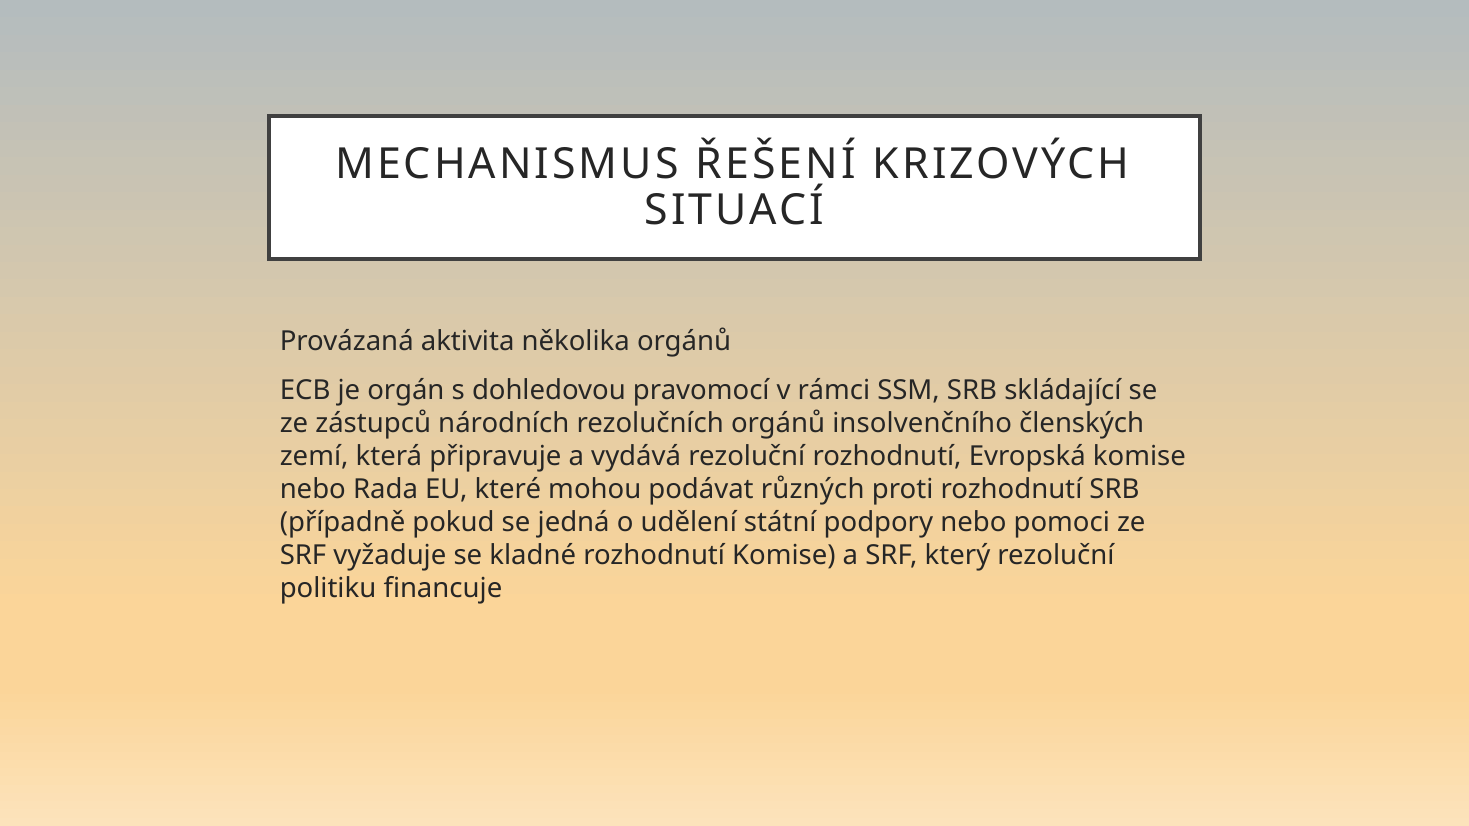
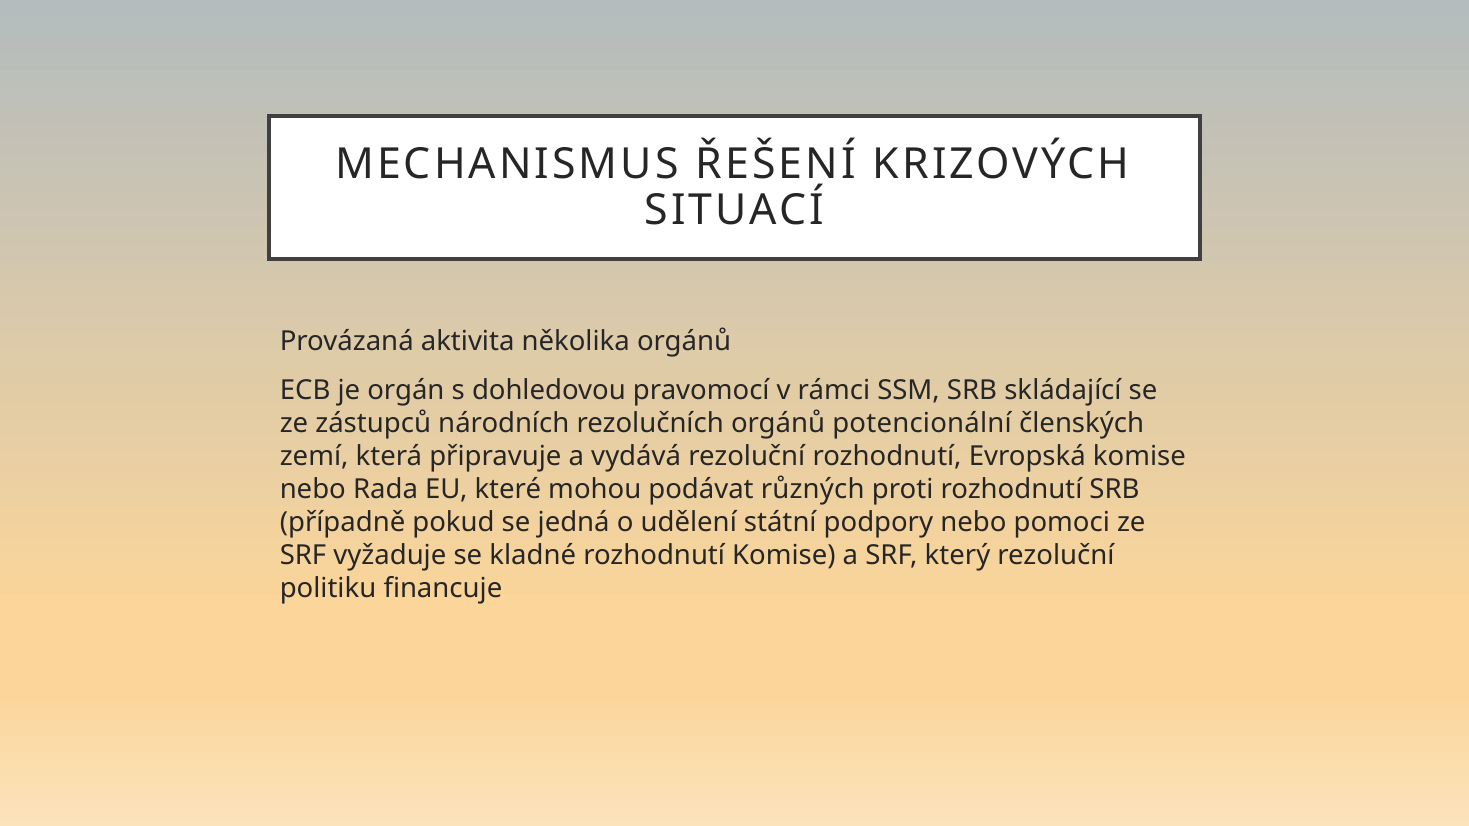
insolvenčního: insolvenčního -> potencionální
